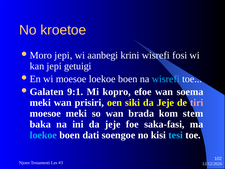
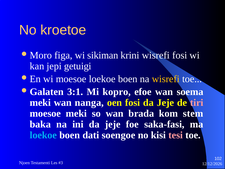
jepi at (63, 55): jepi -> figa
aanbegi: aanbegi -> sikiman
wisrefi at (166, 79) colour: light blue -> yellow
9:1: 9:1 -> 3:1
prisiri: prisiri -> nanga
oen siki: siki -> fosi
tesi colour: light blue -> pink
